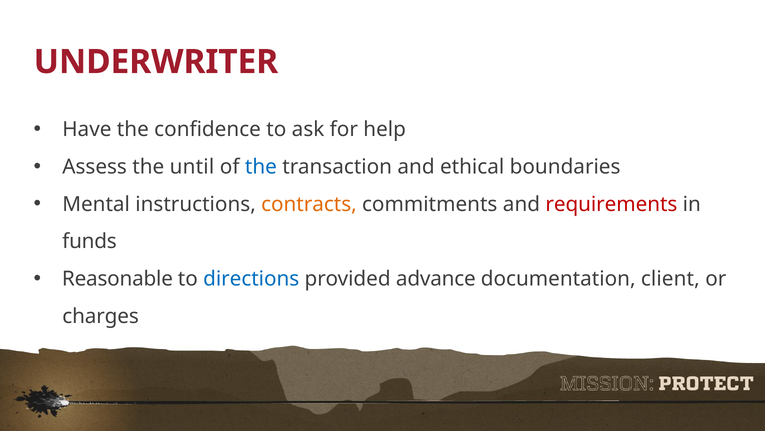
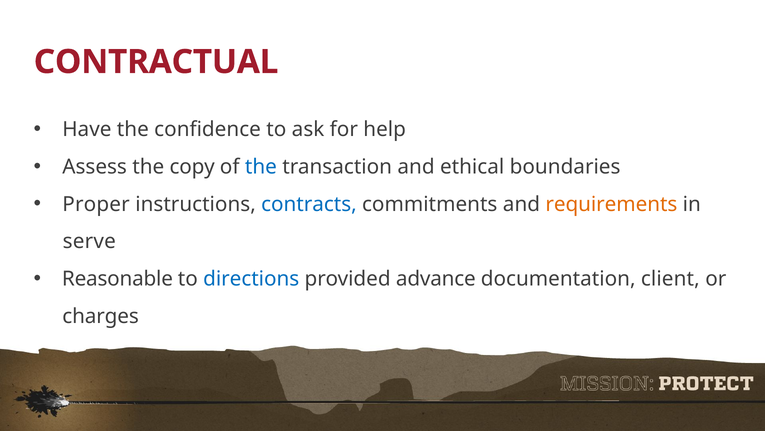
UNDERWRITER: UNDERWRITER -> CONTRACTUAL
until: until -> copy
Mental: Mental -> Proper
contracts colour: orange -> blue
requirements colour: red -> orange
funds: funds -> serve
